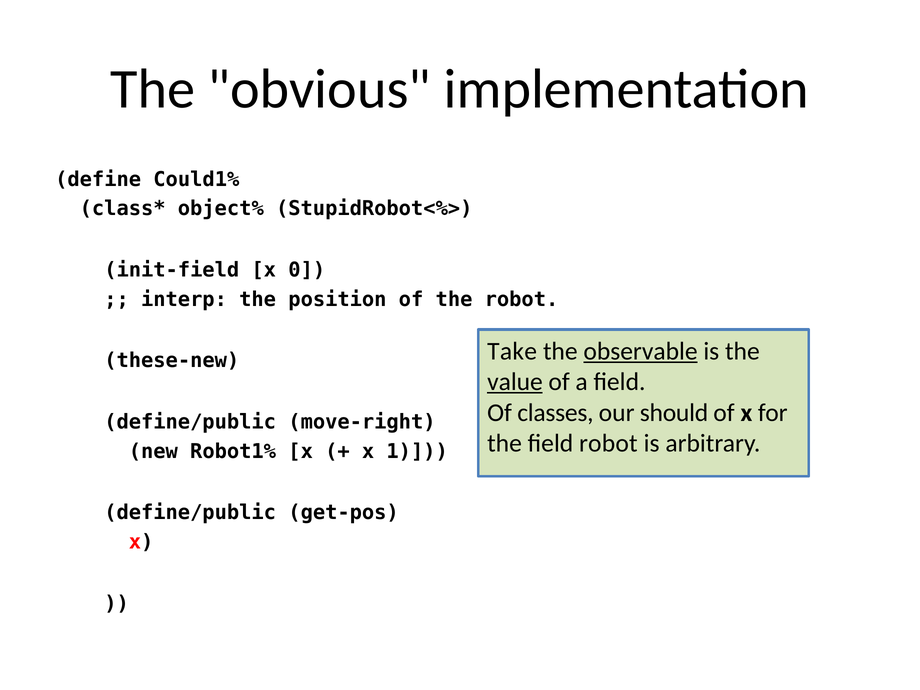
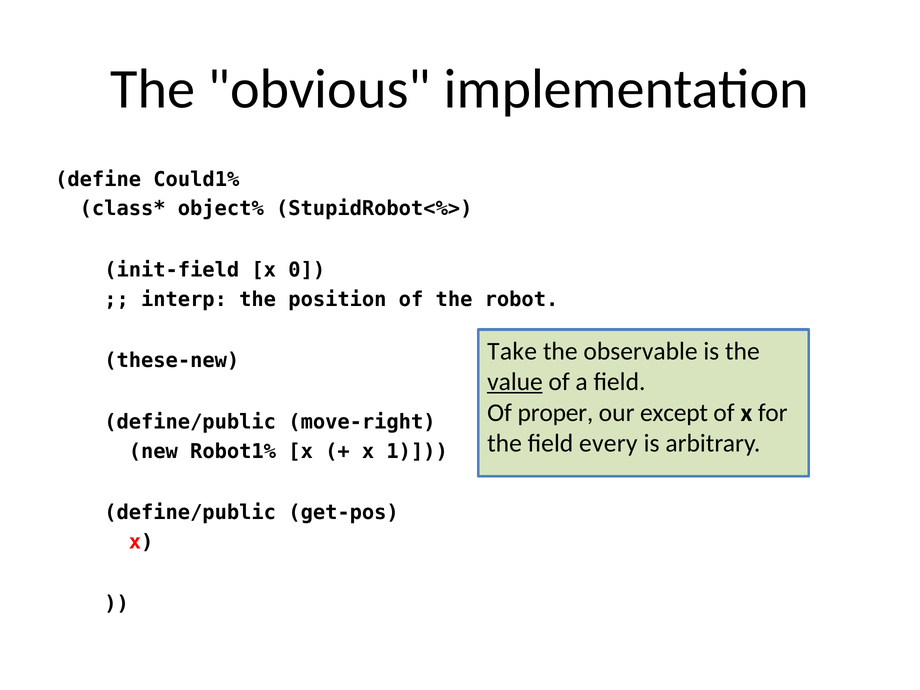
observable underline: present -> none
classes: classes -> proper
should: should -> except
field robot: robot -> every
